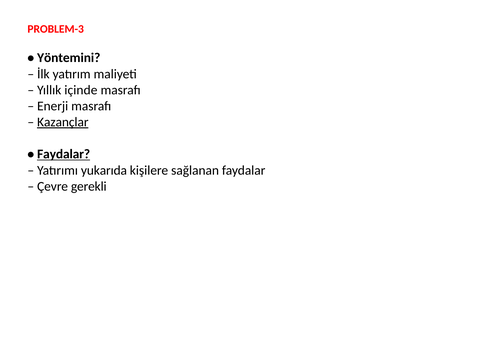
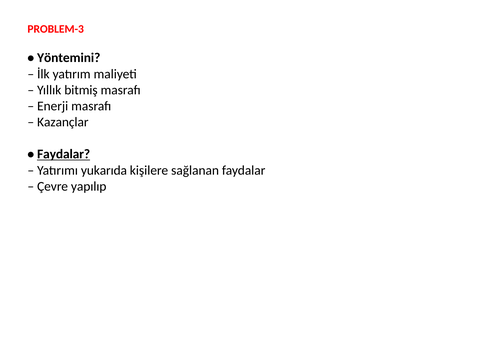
içinde: içinde -> bitmiş
Kazançlar underline: present -> none
gerekli: gerekli -> yapılıp
